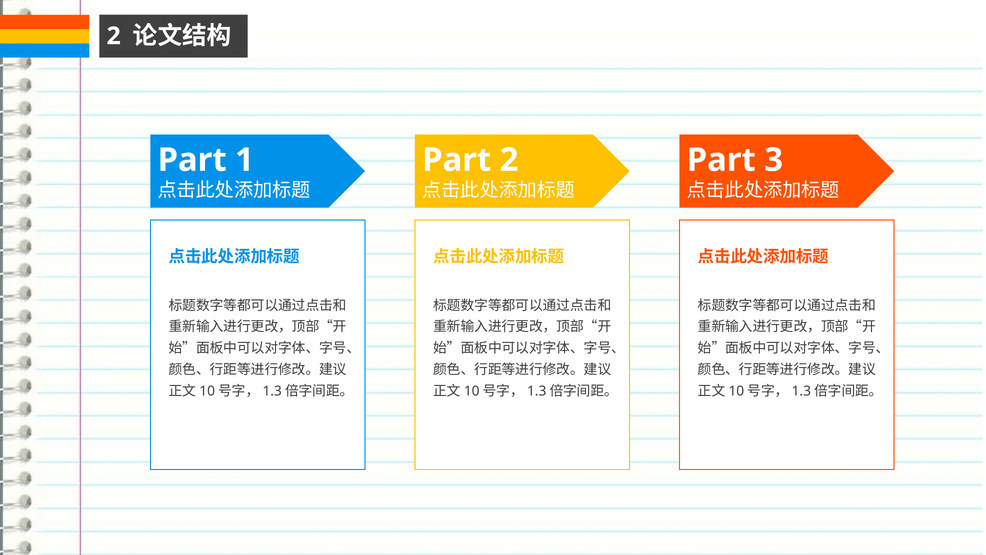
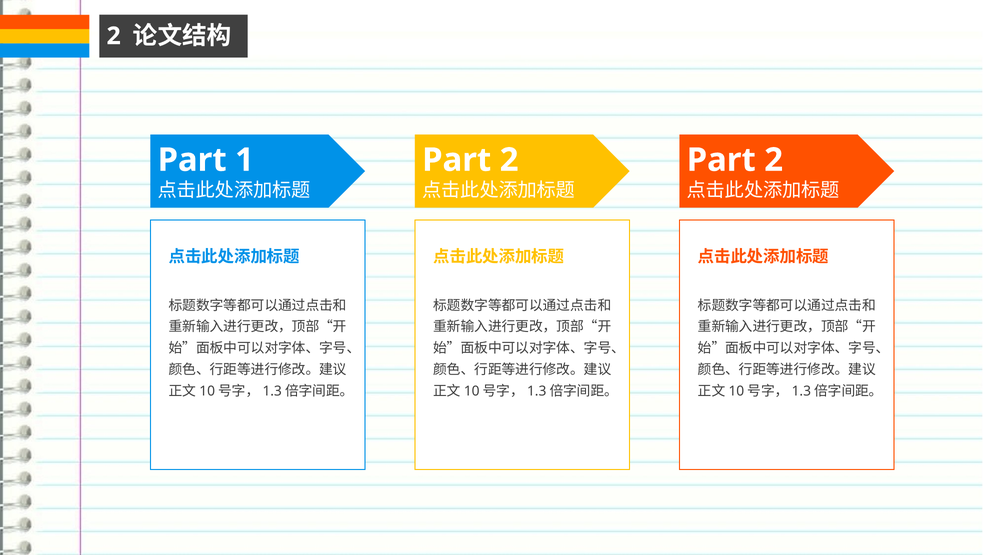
3 at (774, 160): 3 -> 2
